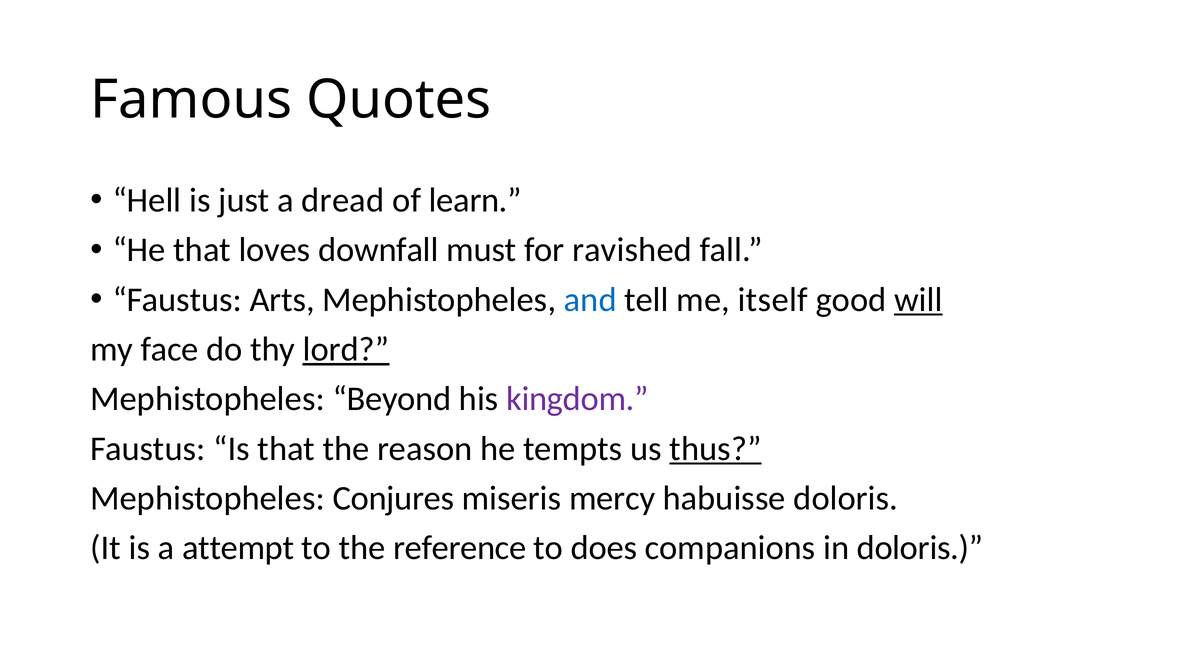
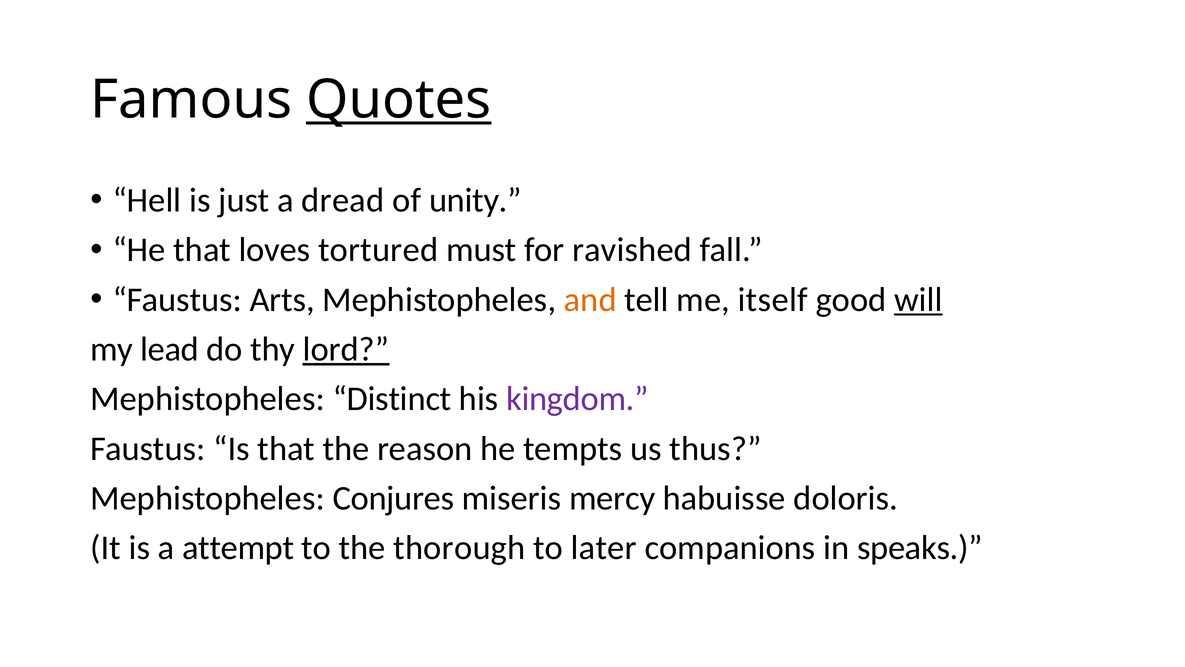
Quotes underline: none -> present
learn: learn -> unity
downfall: downfall -> tortured
and colour: blue -> orange
face: face -> lead
Beyond: Beyond -> Distinct
thus underline: present -> none
reference: reference -> thorough
does: does -> later
in doloris: doloris -> speaks
